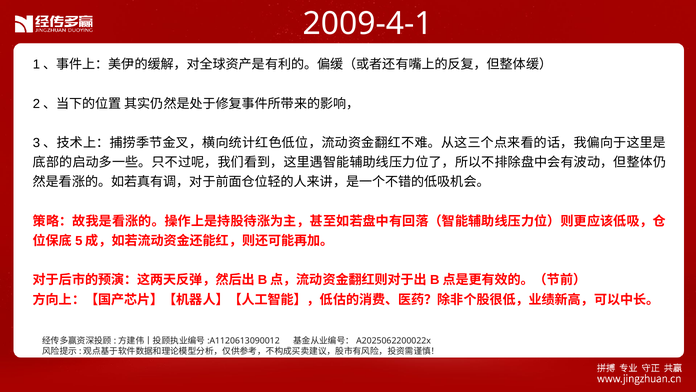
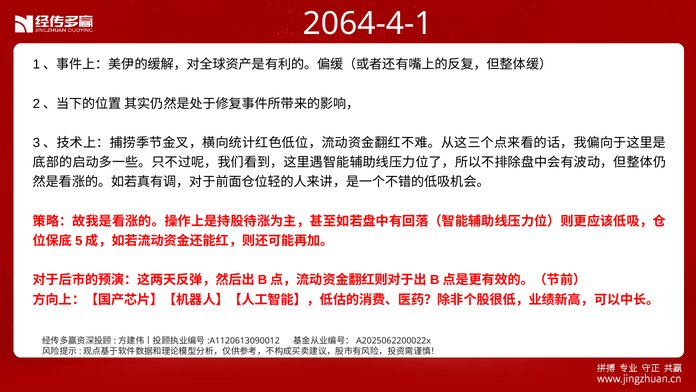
2009-4-1: 2009-4-1 -> 2064-4-1
